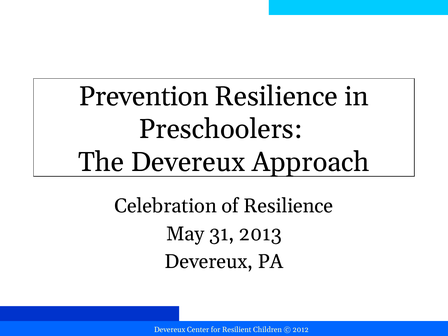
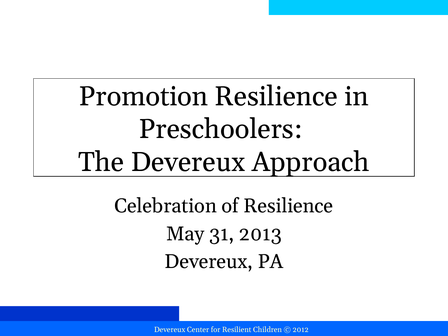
Prevention: Prevention -> Promotion
